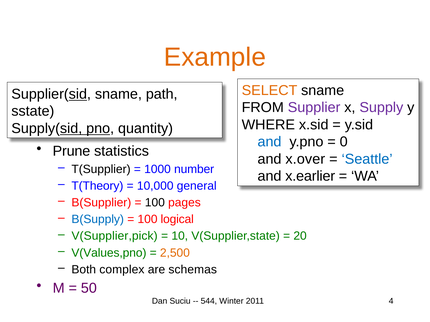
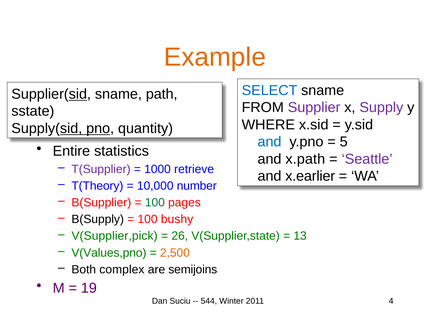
SELECT colour: orange -> blue
0: 0 -> 5
Prune: Prune -> Entire
x.over: x.over -> x.path
Seattle colour: blue -> purple
T(Supplier colour: black -> purple
number: number -> retrieve
general: general -> number
100 at (155, 203) colour: black -> green
B(Supply colour: blue -> black
logical: logical -> bushy
10: 10 -> 26
20: 20 -> 13
schemas: schemas -> semijoins
50: 50 -> 19
